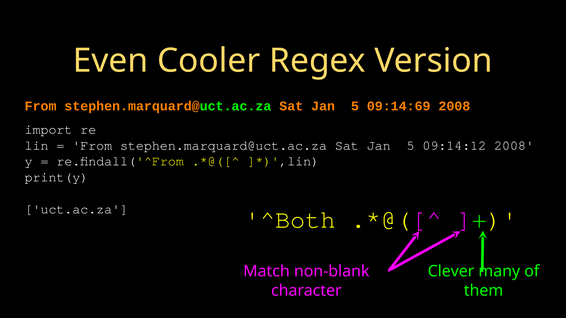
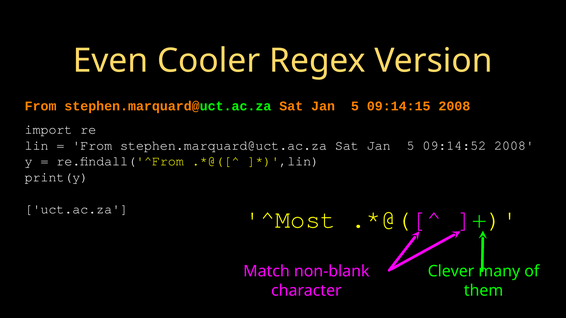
09:14:69: 09:14:69 -> 09:14:15
09:14:12: 09:14:12 -> 09:14:52
^Both: ^Both -> ^Most
